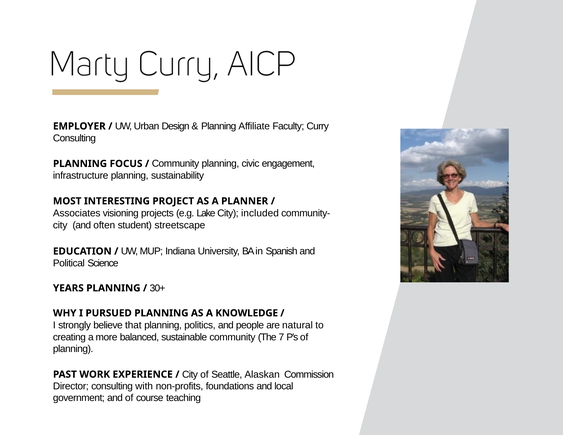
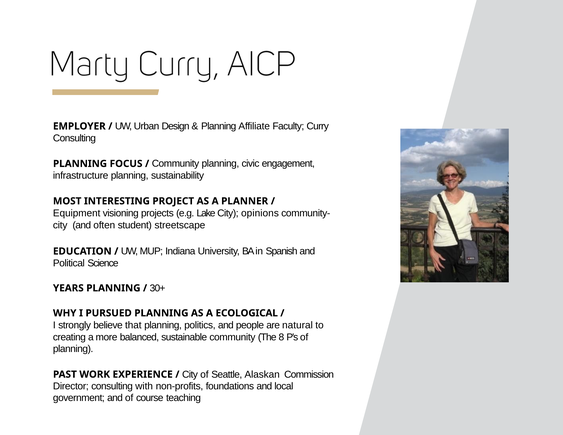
Associates: Associates -> Equipment
included: included -> opinions
KNOWLEDGE: KNOWLEDGE -> ECOLOGICAL
7: 7 -> 8
